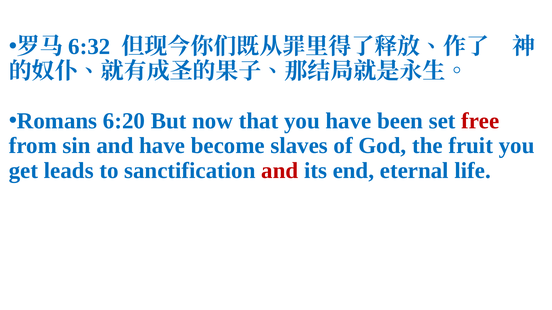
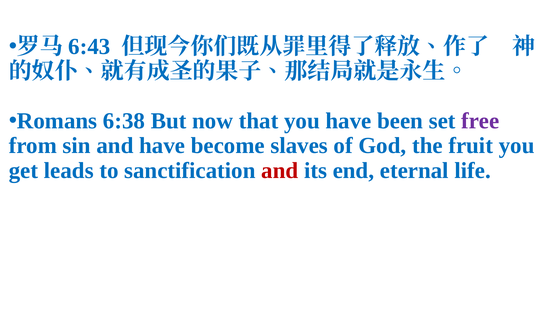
6:32: 6:32 -> 6:43
6:20: 6:20 -> 6:38
free colour: red -> purple
